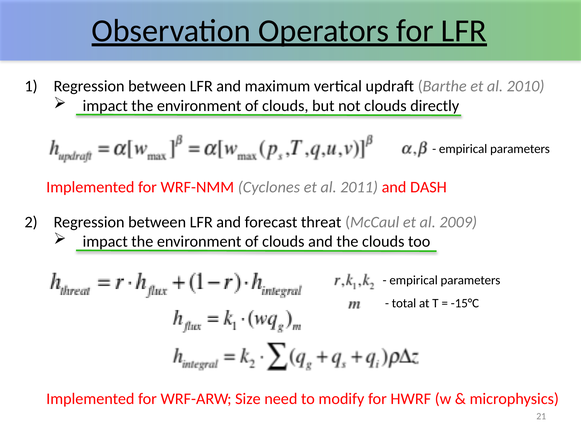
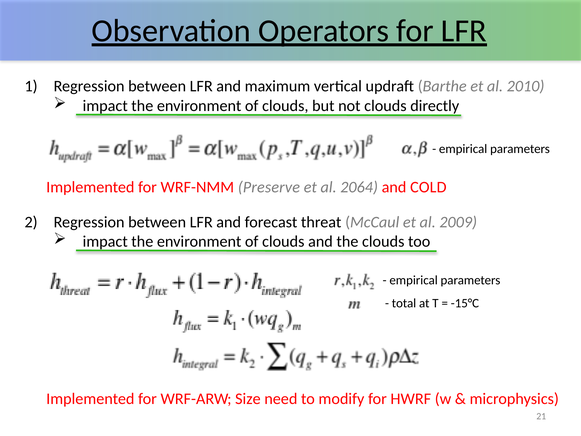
Cyclones: Cyclones -> Preserve
2011: 2011 -> 2064
DASH: DASH -> COLD
